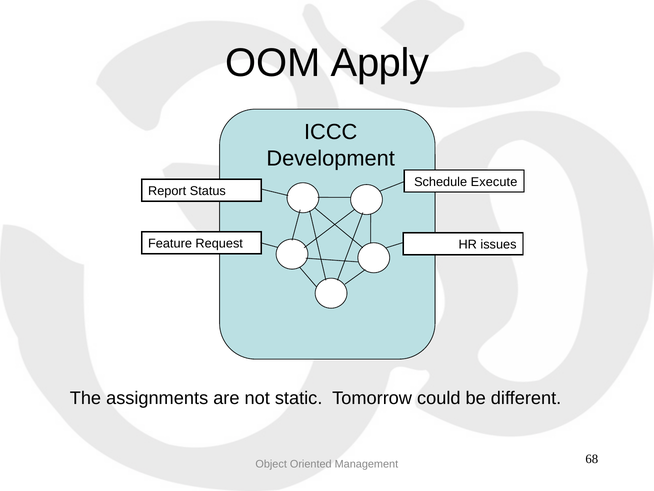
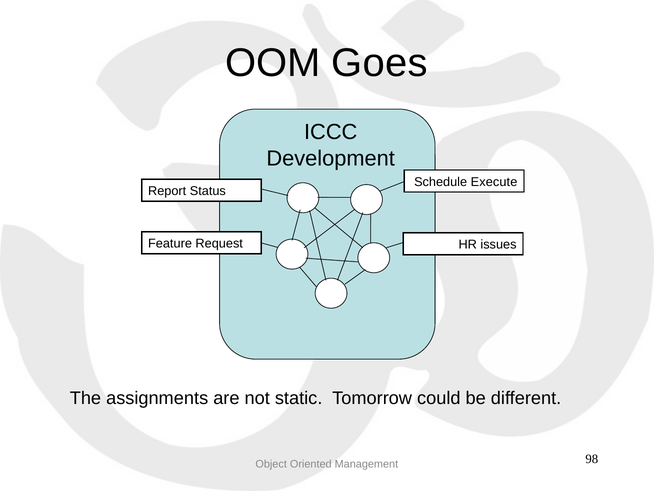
Apply: Apply -> Goes
68: 68 -> 98
